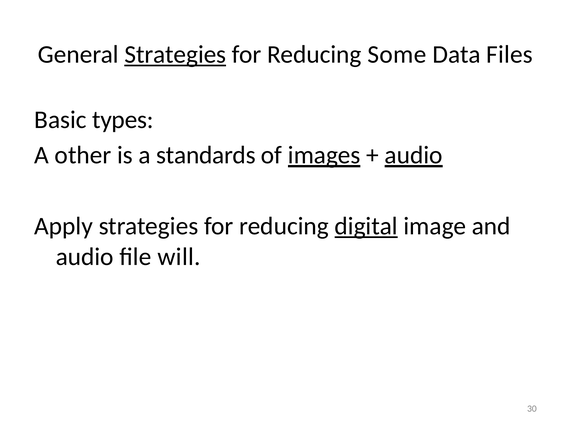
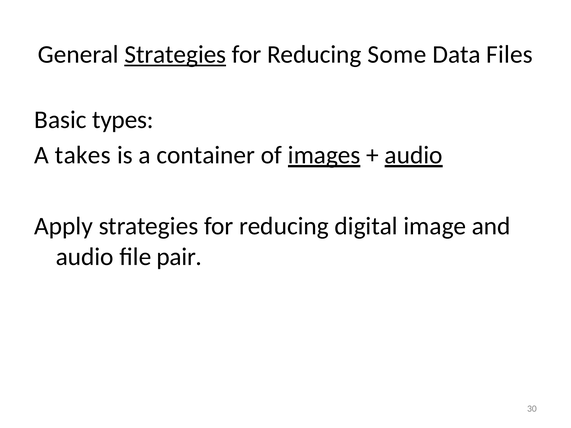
other: other -> takes
standards: standards -> container
digital underline: present -> none
will: will -> pair
